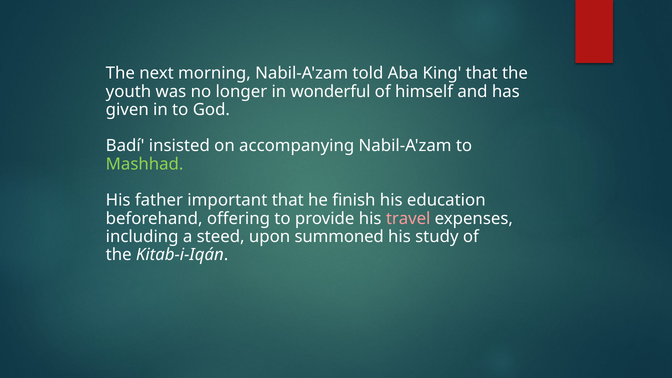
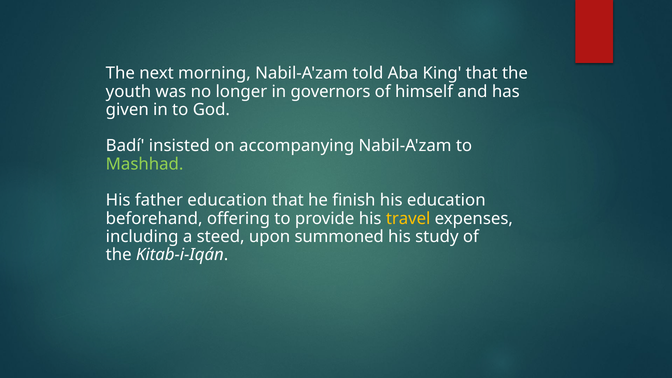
wonderful: wonderful -> governors
father important: important -> education
travel colour: pink -> yellow
